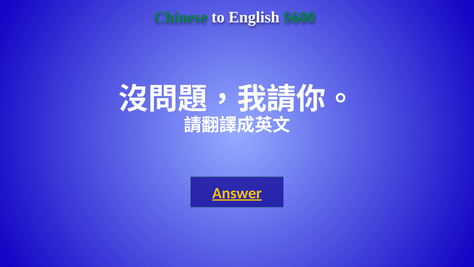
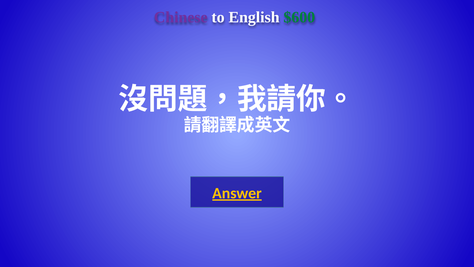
Chinese colour: green -> purple
